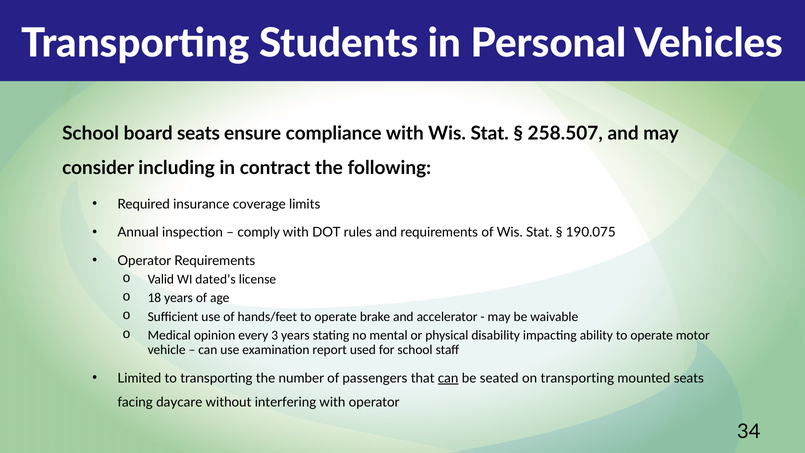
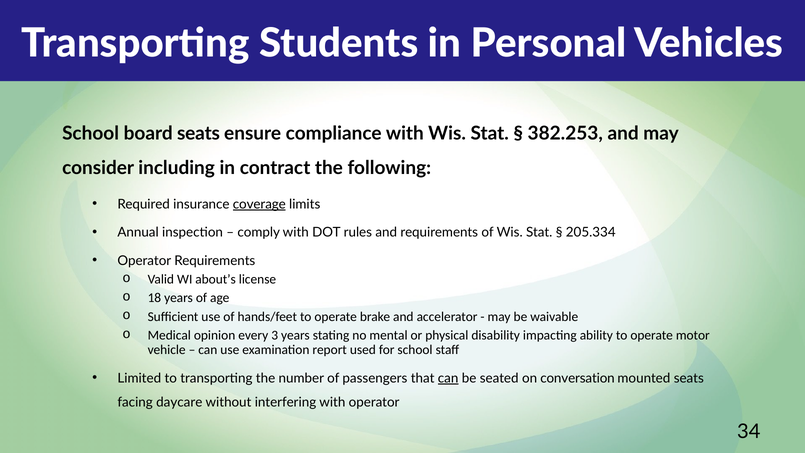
258.507: 258.507 -> 382.253
coverage underline: none -> present
190.075: 190.075 -> 205.334
dated’s: dated’s -> about’s
on transporting: transporting -> conversation
